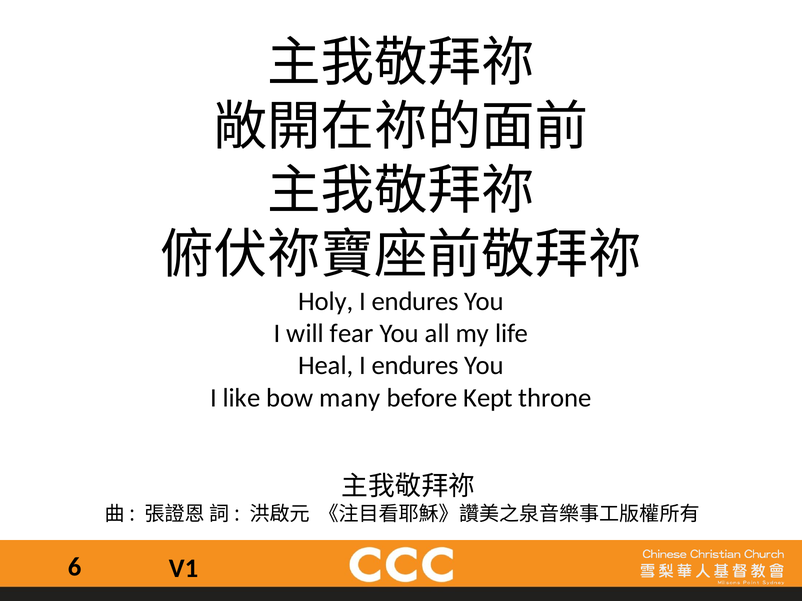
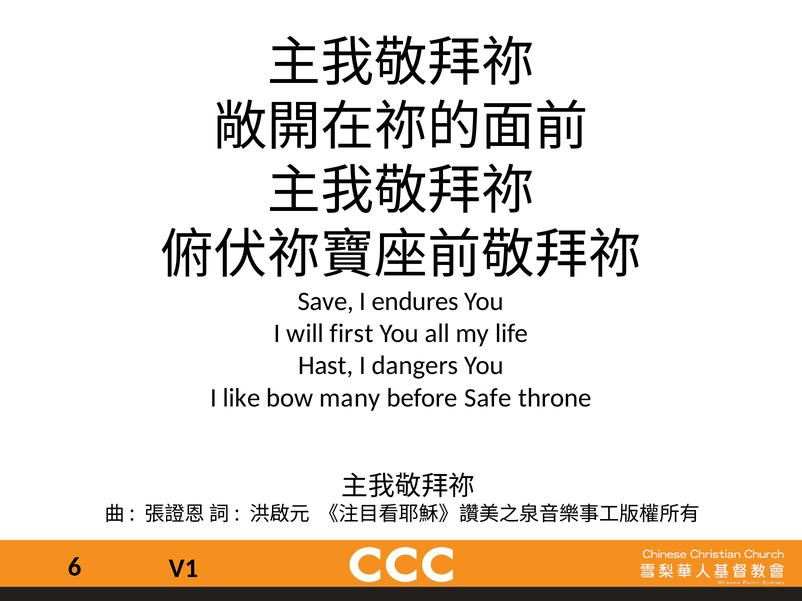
Holy: Holy -> Save
fear: fear -> first
Heal: Heal -> Hast
endures at (415, 366): endures -> dangers
Kept: Kept -> Safe
